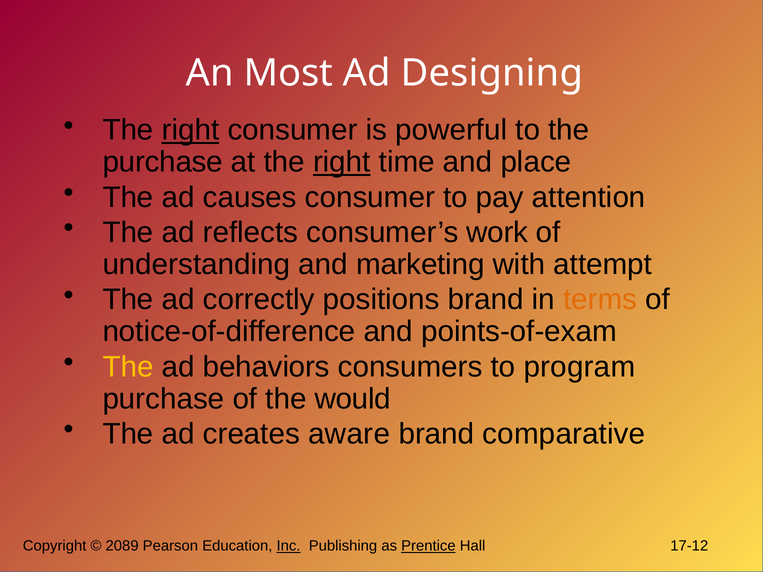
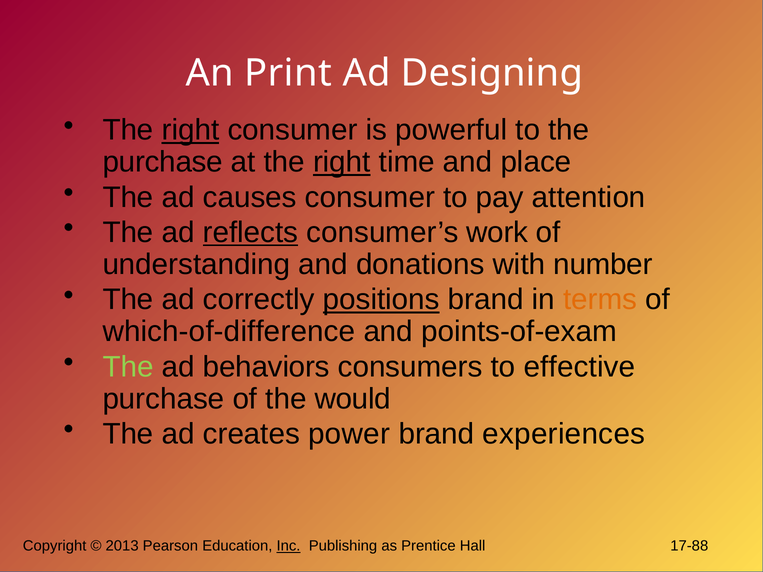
Most: Most -> Print
reflects underline: none -> present
marketing: marketing -> donations
attempt: attempt -> number
positions underline: none -> present
notice-of-difference: notice-of-difference -> which-of-difference
The at (128, 367) colour: yellow -> light green
program: program -> effective
aware: aware -> power
comparative: comparative -> experiences
2089: 2089 -> 2013
Prentice underline: present -> none
17-12: 17-12 -> 17-88
